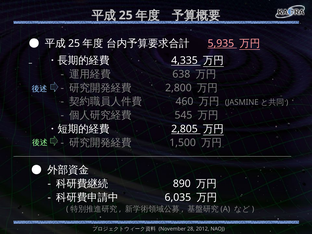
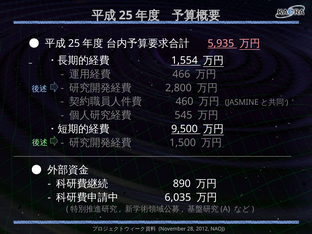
4,335: 4,335 -> 1,554
638: 638 -> 466
2,805: 2,805 -> 9,500
